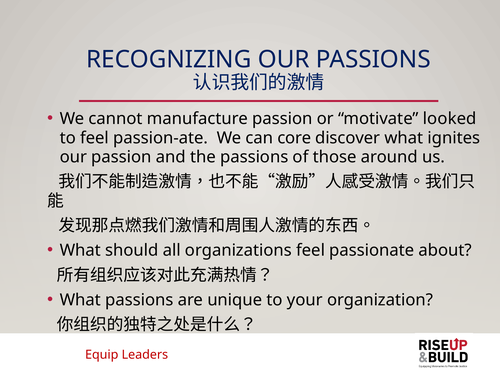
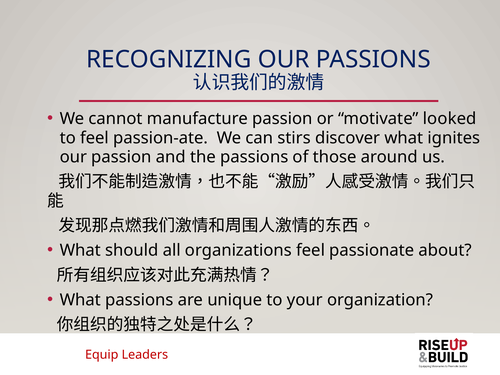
core: core -> stirs
